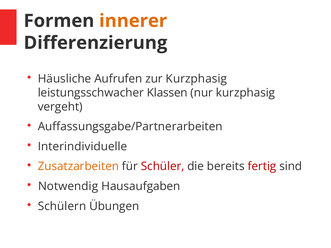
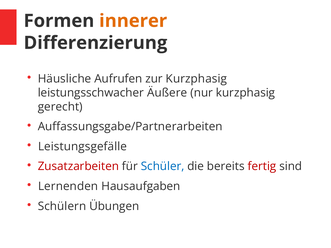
Klassen: Klassen -> Äußere
vergeht: vergeht -> gerecht
Interindividuelle: Interindividuelle -> Leistungsgefälle
Zusatzarbeiten colour: orange -> red
Schüler colour: red -> blue
Notwendig: Notwendig -> Lernenden
